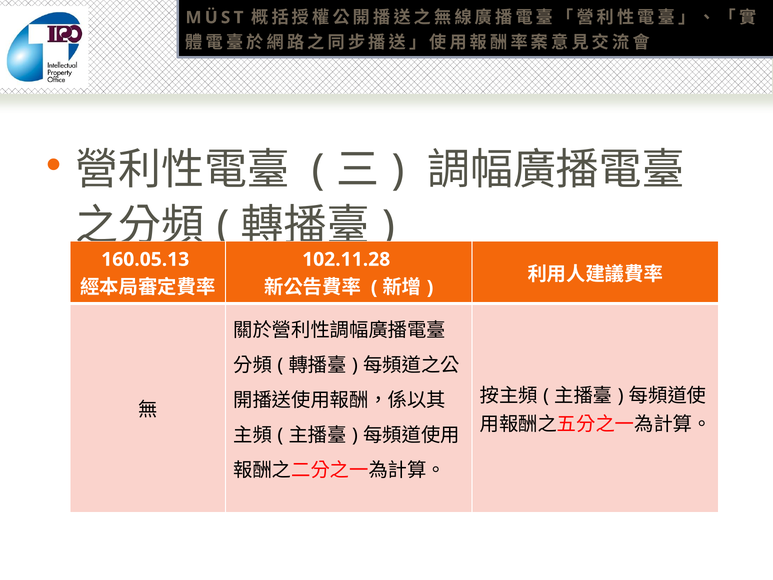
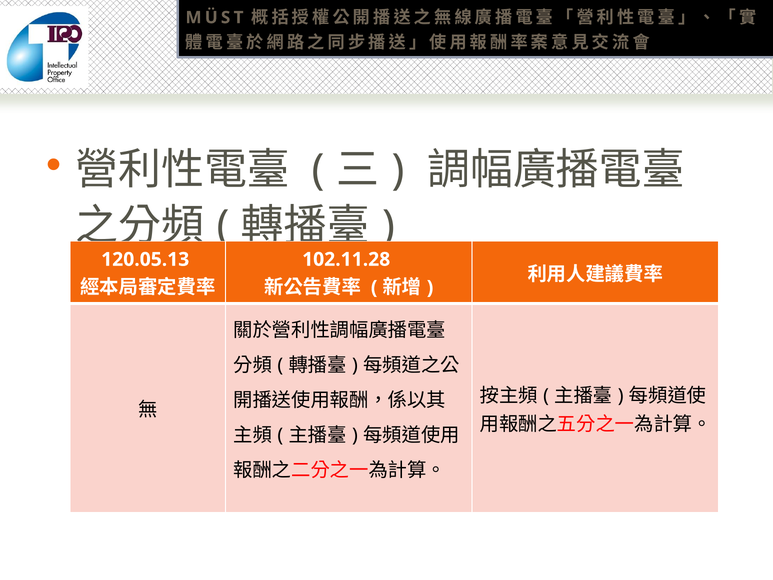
160.05.13: 160.05.13 -> 120.05.13
